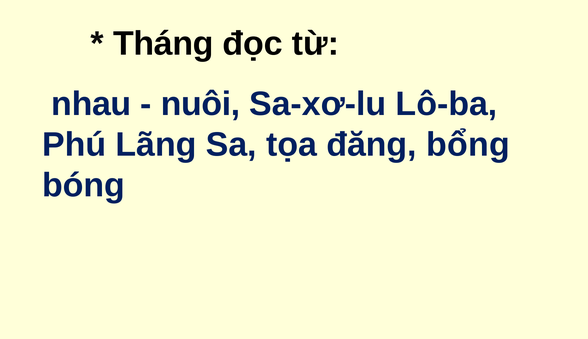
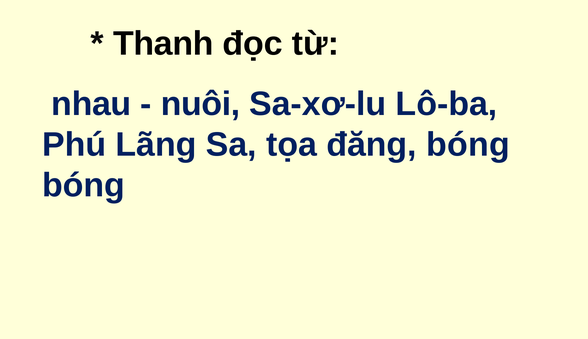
Tháng: Tháng -> Thanh
đăng bổng: bổng -> bóng
